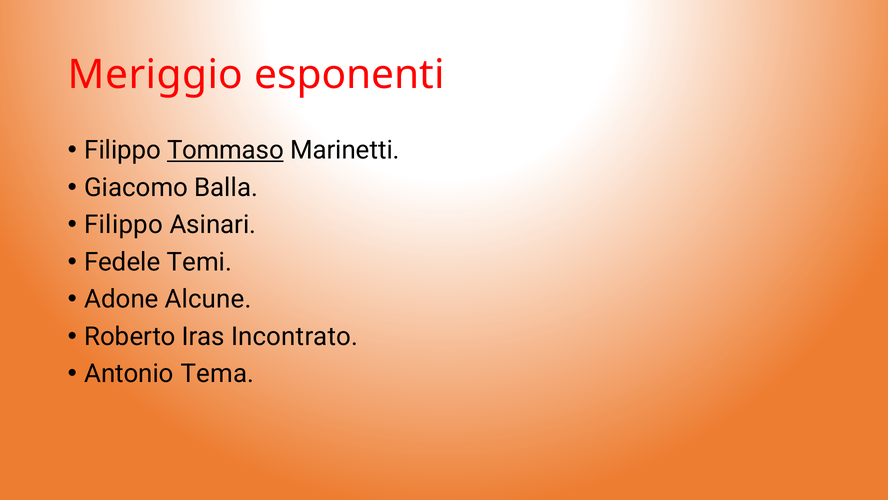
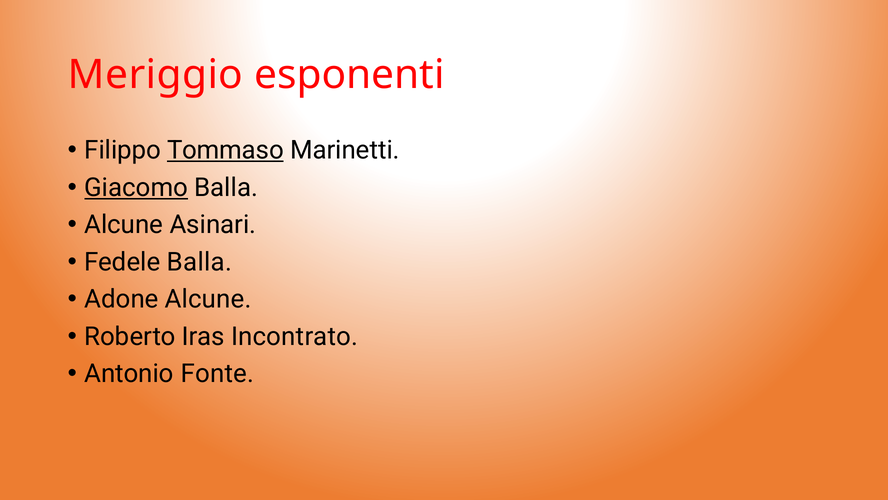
Giacomo underline: none -> present
Filippo at (124, 225): Filippo -> Alcune
Fedele Temi: Temi -> Balla
Tema: Tema -> Fonte
